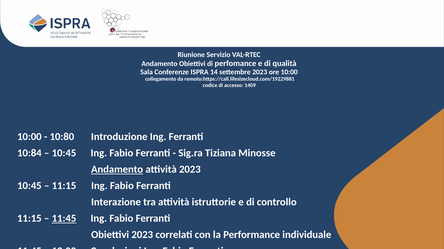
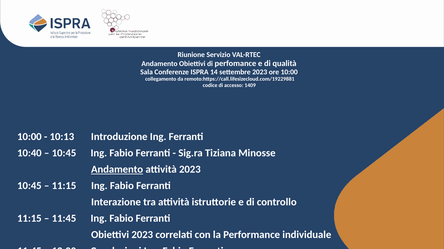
10:80: 10:80 -> 10:13
10:84: 10:84 -> 10:40
11:45 at (64, 219) underline: present -> none
